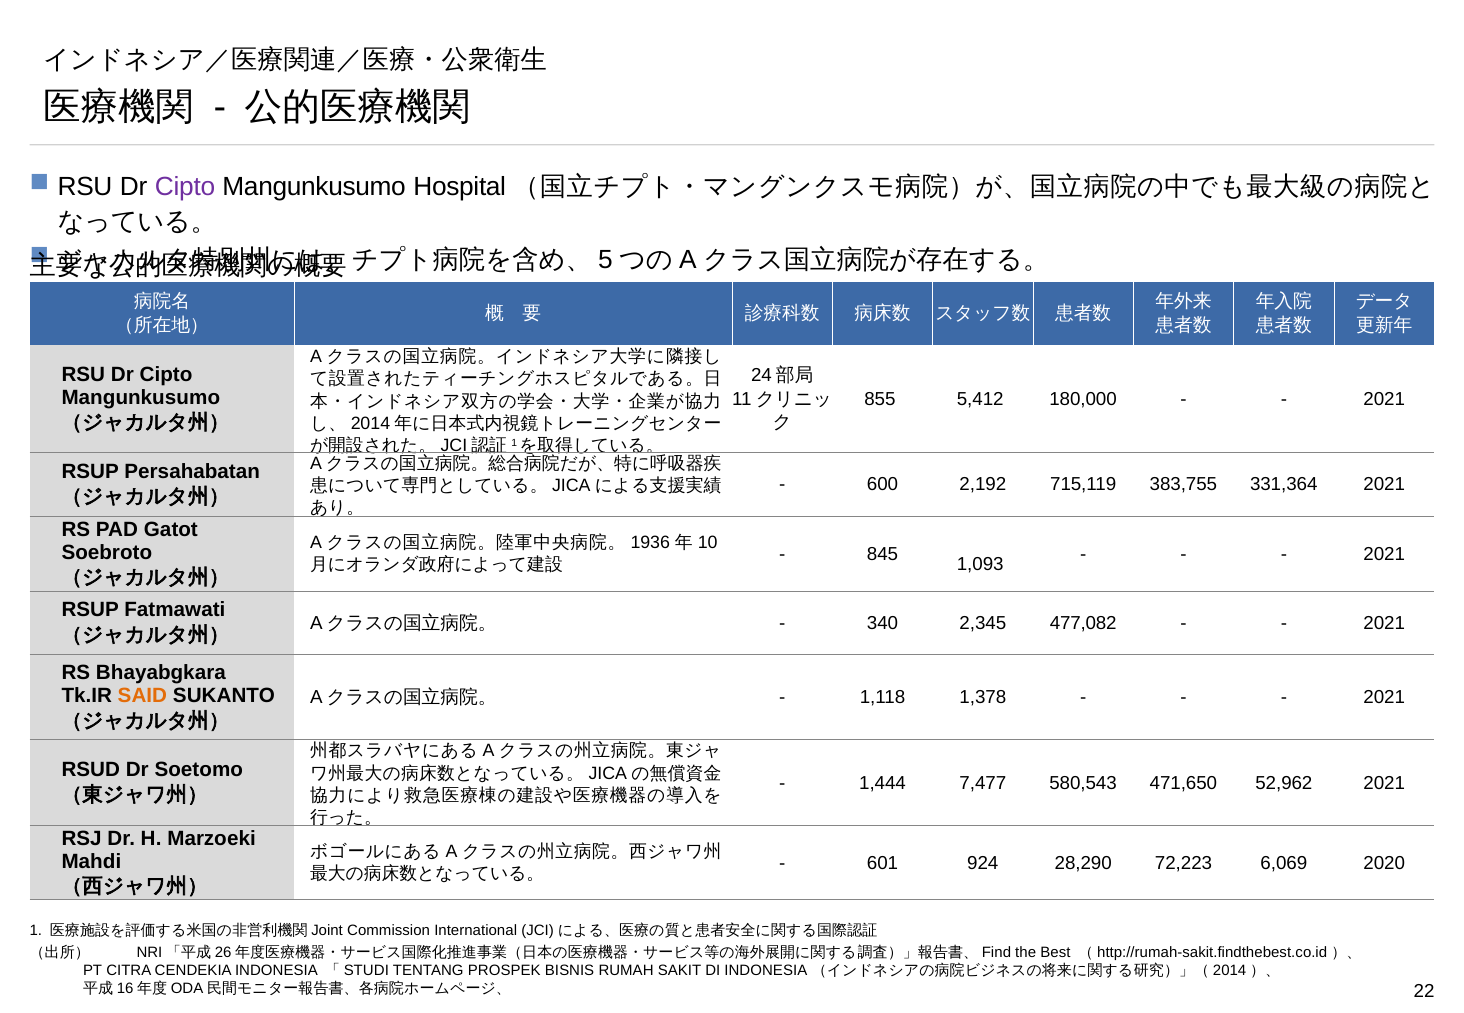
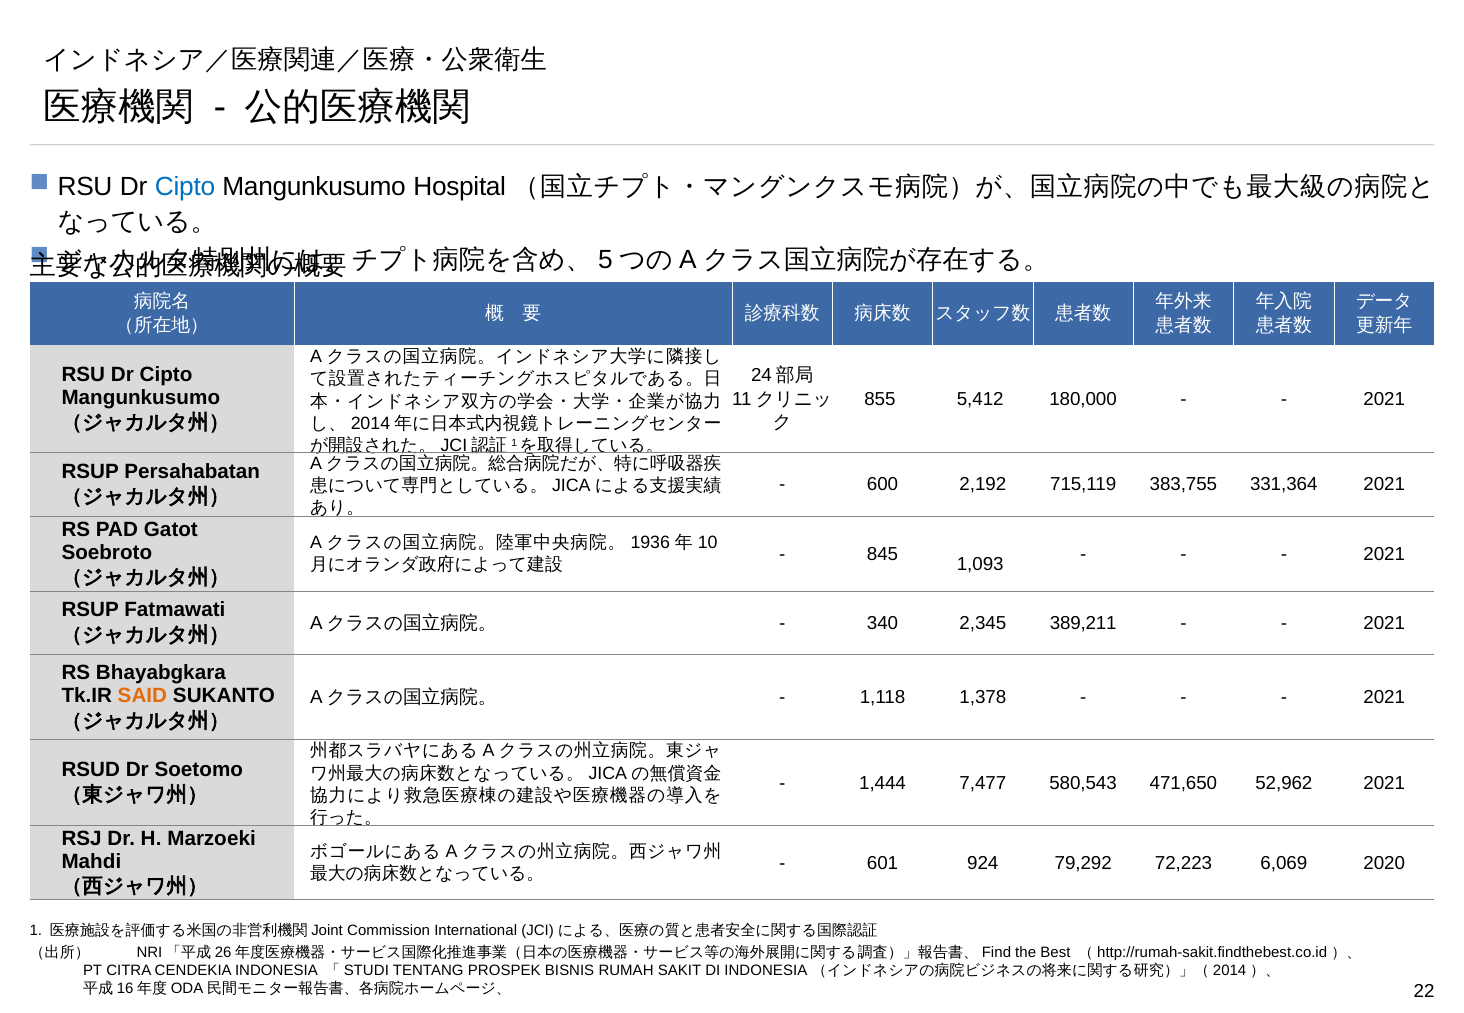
Cipto at (185, 187) colour: purple -> blue
477,082: 477,082 -> 389,211
28,290: 28,290 -> 79,292
